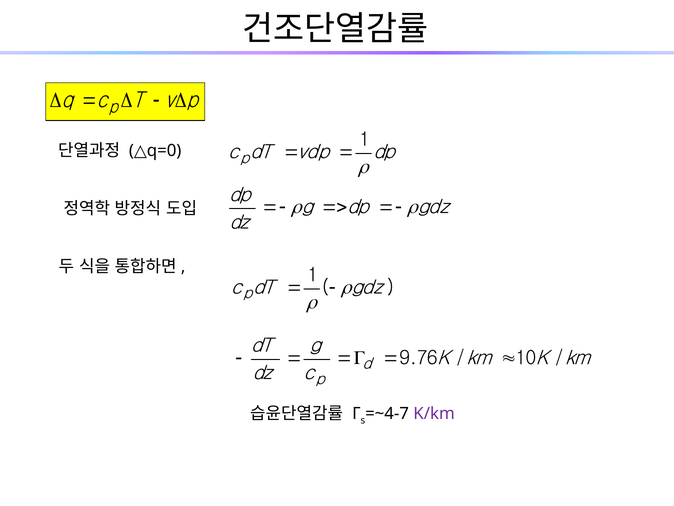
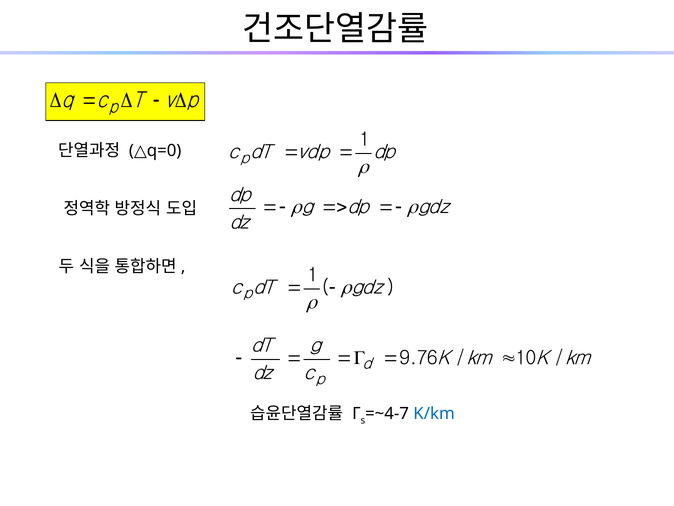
K/km colour: purple -> blue
